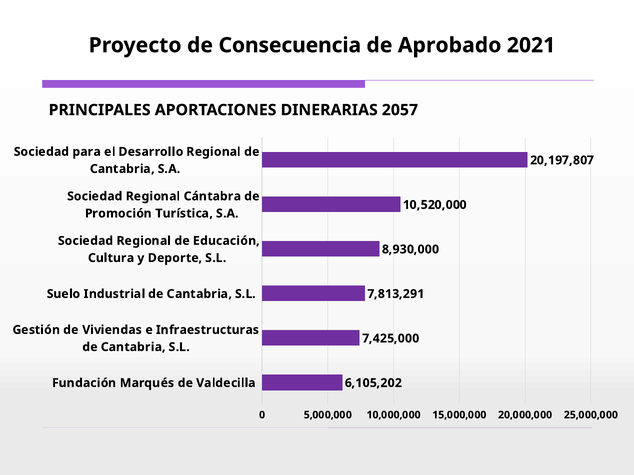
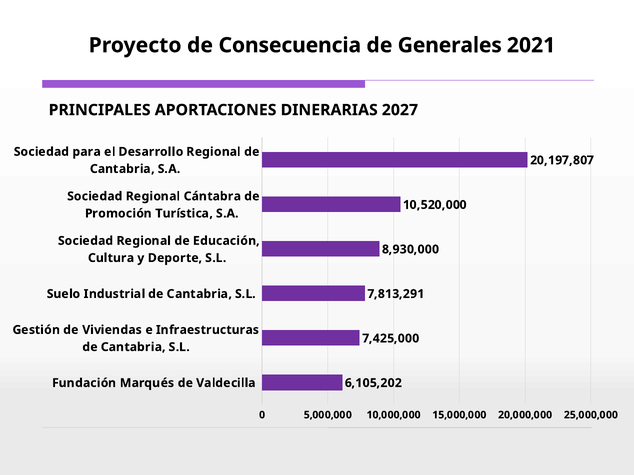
Aprobado: Aprobado -> Generales
2057: 2057 -> 2027
